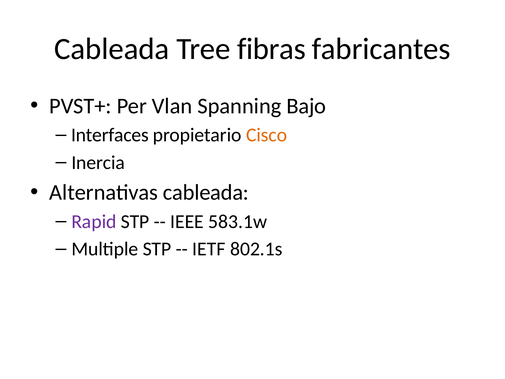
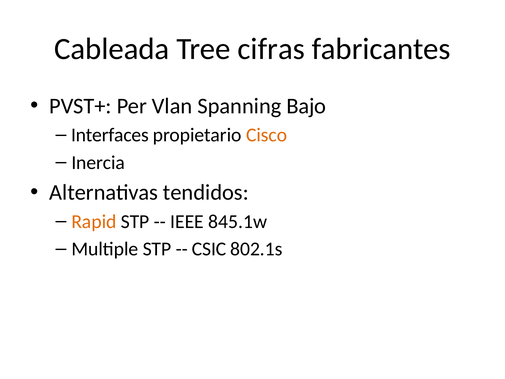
fibras: fibras -> cifras
Alternativas cableada: cableada -> tendidos
Rapid colour: purple -> orange
583.1w: 583.1w -> 845.1w
IETF: IETF -> CSIC
